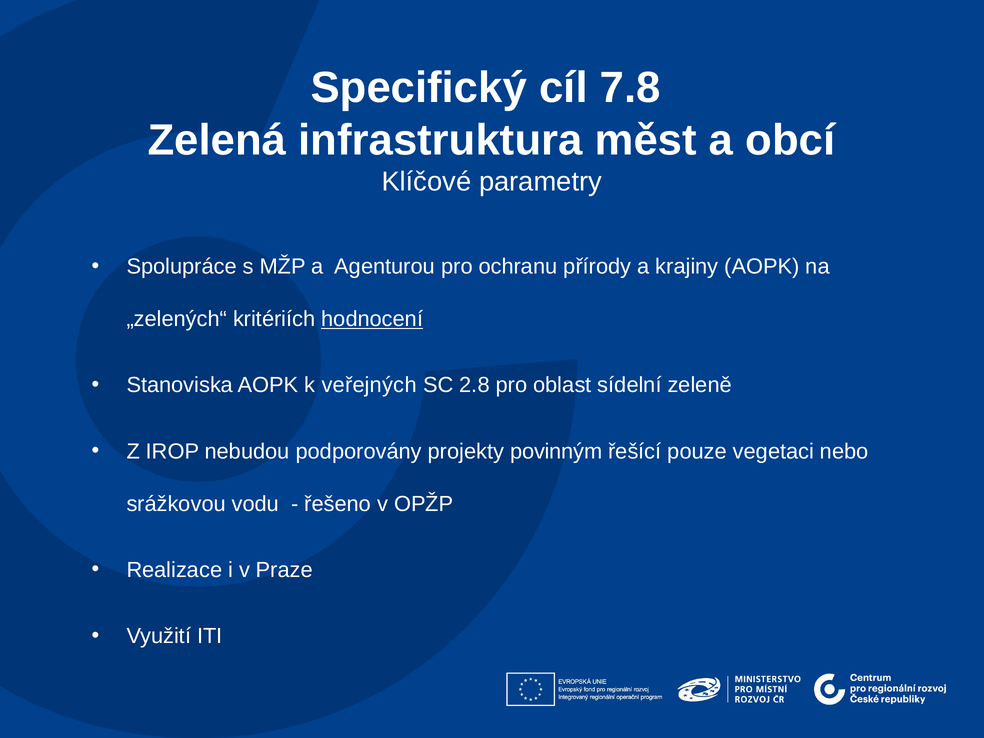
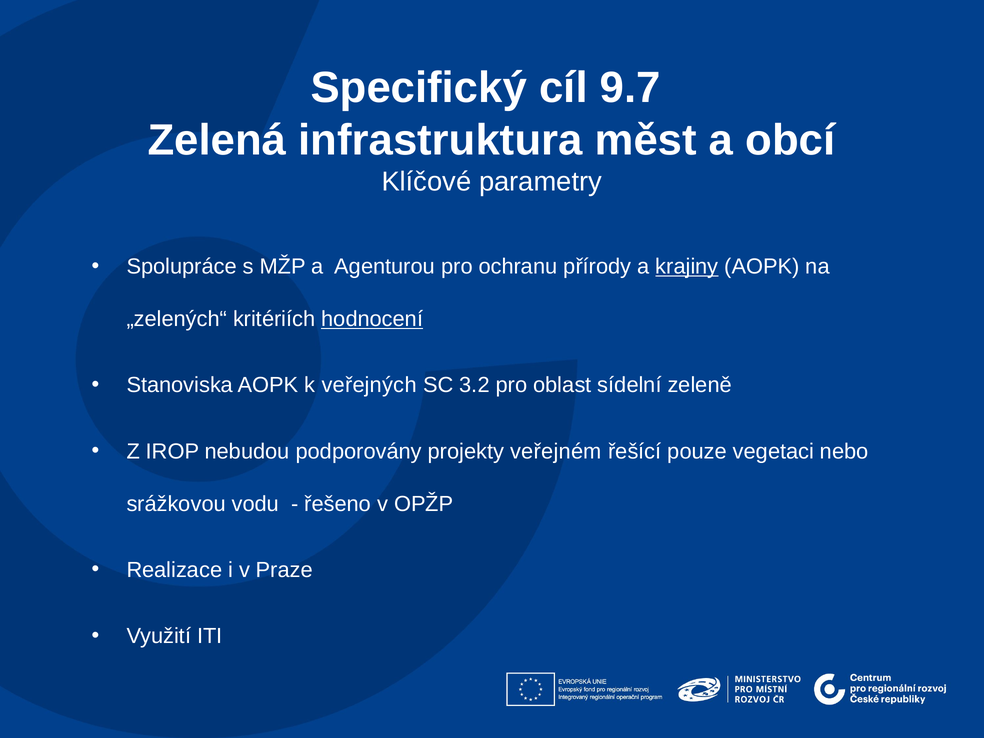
7.8: 7.8 -> 9.7
krajiny underline: none -> present
2.8: 2.8 -> 3.2
povinným: povinným -> veřejném
